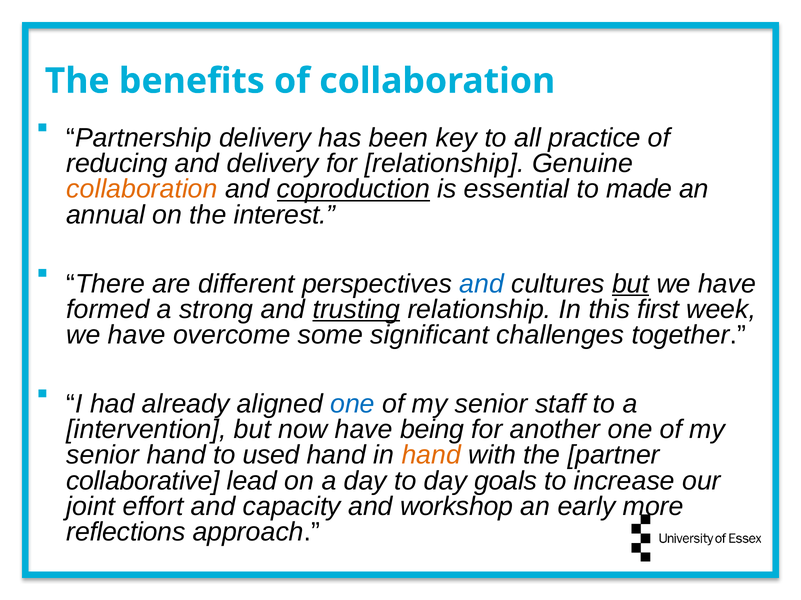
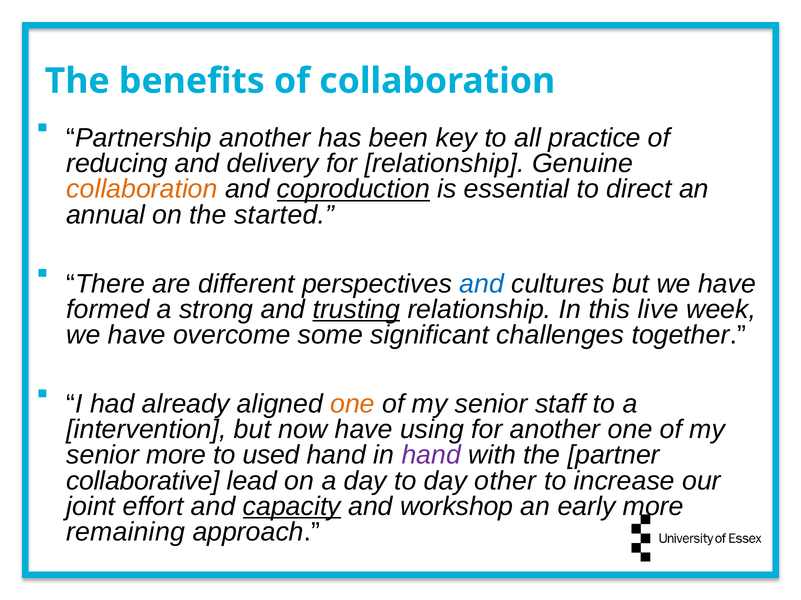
Partnership delivery: delivery -> another
made: made -> direct
interest: interest -> started
but at (631, 284) underline: present -> none
first: first -> live
one at (353, 404) colour: blue -> orange
being: being -> using
senior hand: hand -> more
hand at (431, 456) colour: orange -> purple
goals: goals -> other
capacity underline: none -> present
reflections: reflections -> remaining
